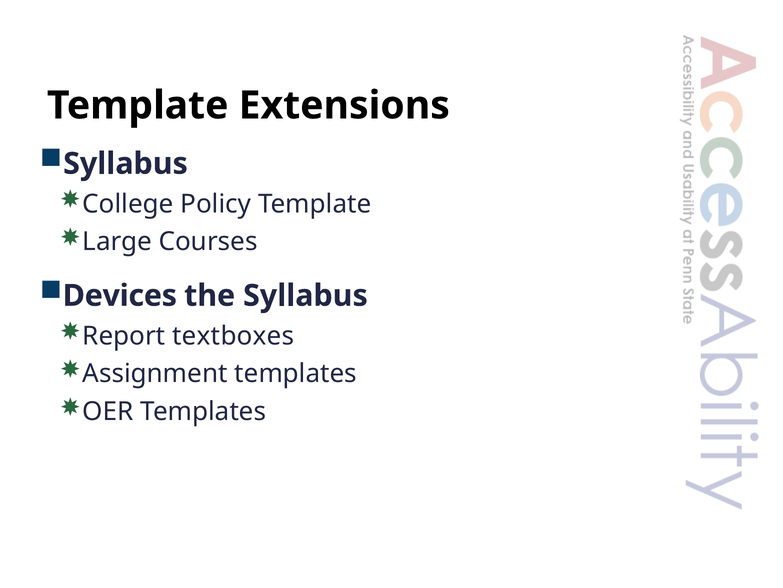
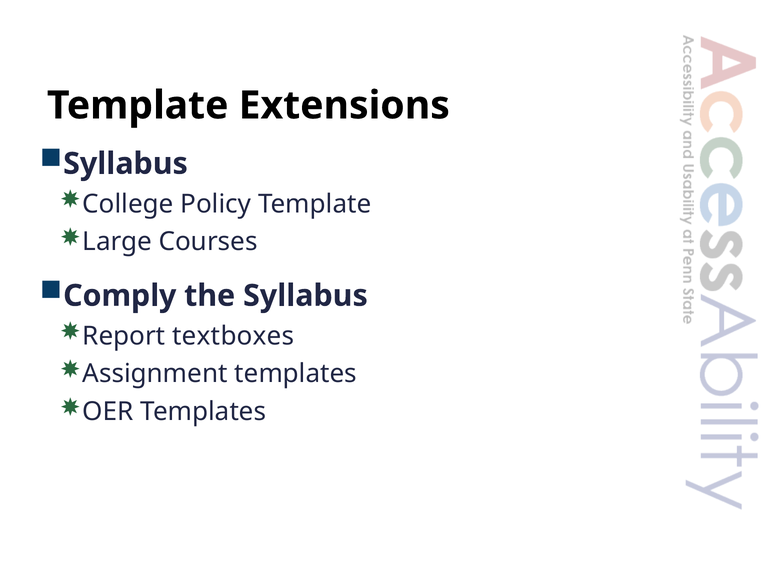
Devices: Devices -> Comply
